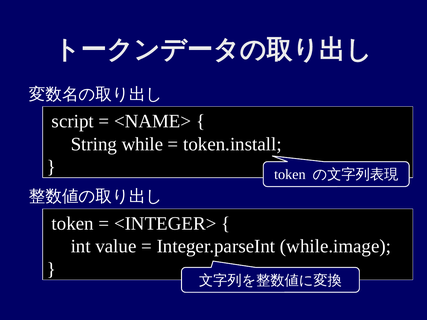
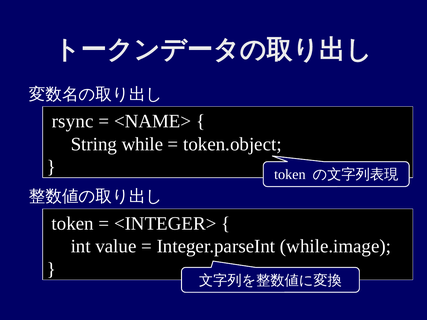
script: script -> rsync
token.install: token.install -> token.object
